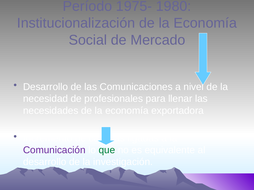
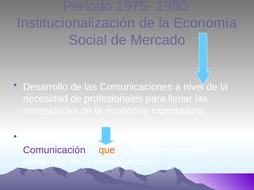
que colour: green -> orange
